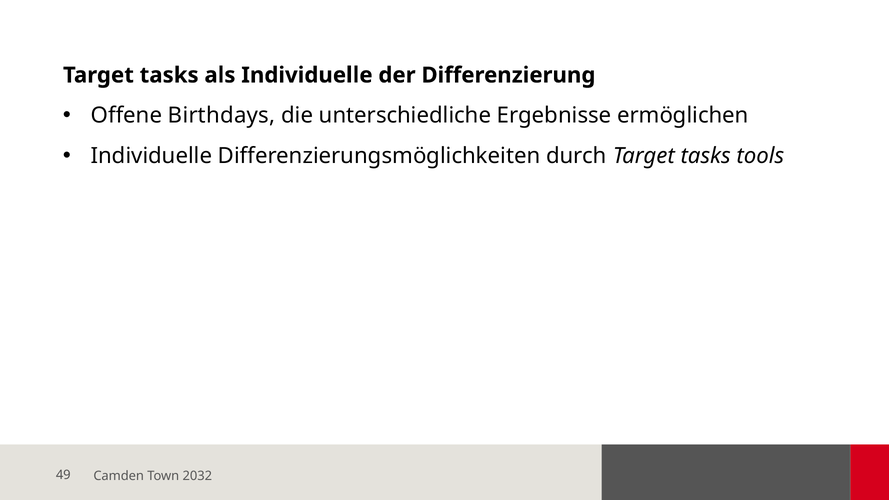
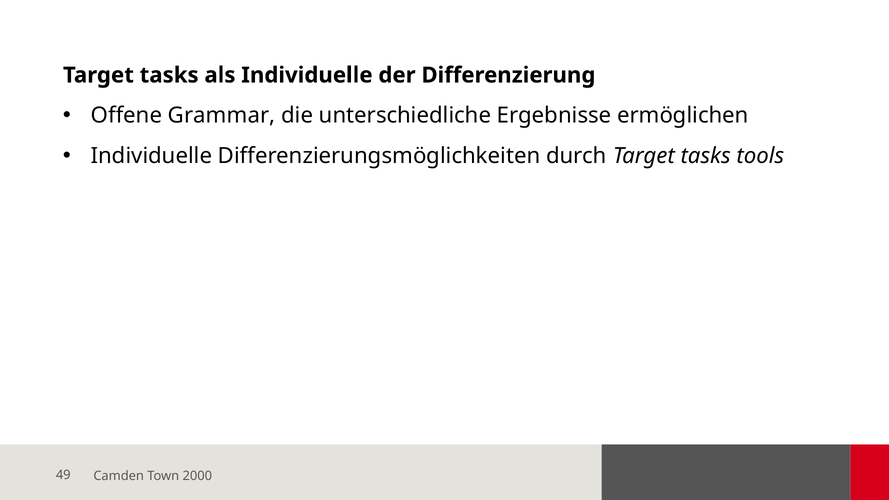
Birthdays: Birthdays -> Grammar
2032: 2032 -> 2000
